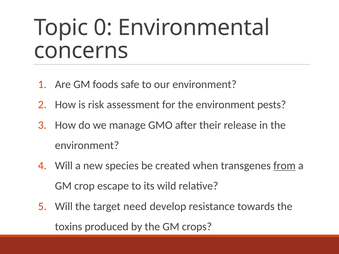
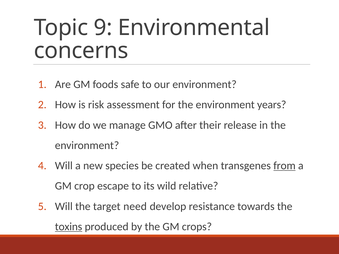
0: 0 -> 9
pests: pests -> years
toxins underline: none -> present
